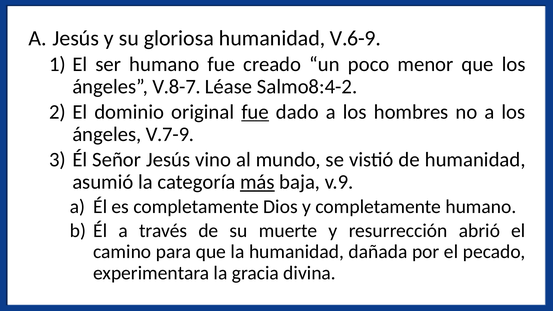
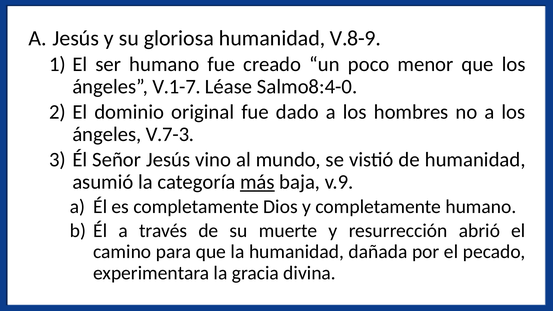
V.6-9: V.6-9 -> V.8-9
V.8-7: V.8-7 -> V.1-7
Salmo8:4-2: Salmo8:4-2 -> Salmo8:4-0
fue at (255, 112) underline: present -> none
V.7-9: V.7-9 -> V.7-3
